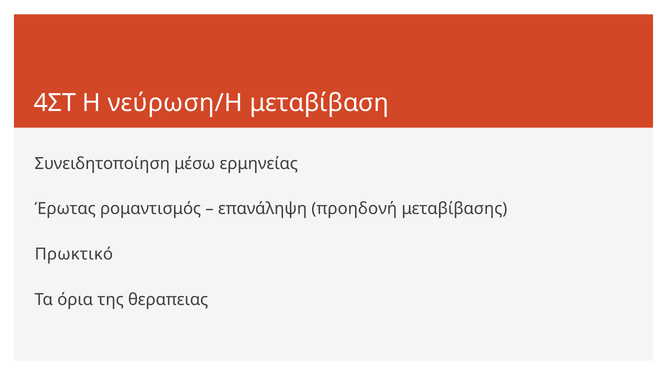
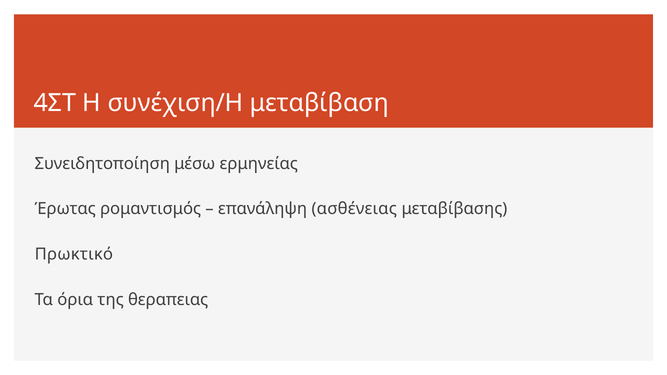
νεύρωση/Η: νεύρωση/Η -> συνέχιση/Η
προηδονή: προηδονή -> ασθένειας
